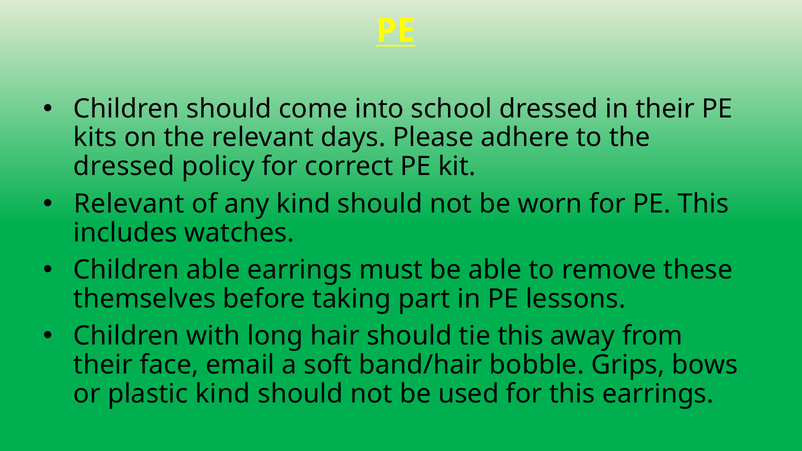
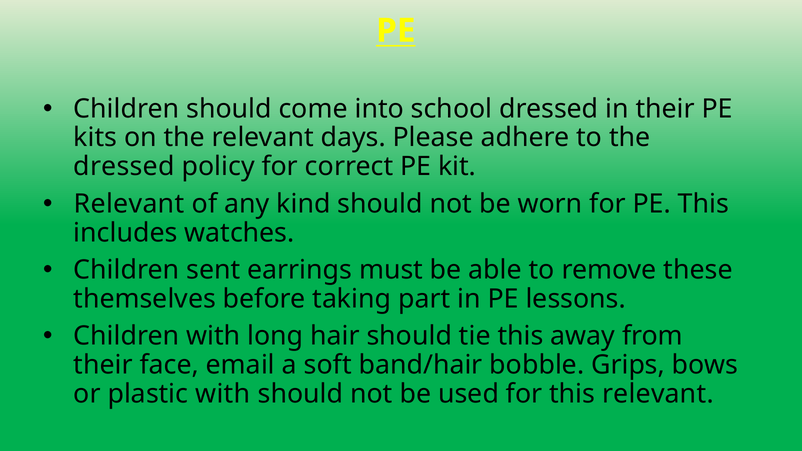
Children able: able -> sent
plastic kind: kind -> with
this earrings: earrings -> relevant
